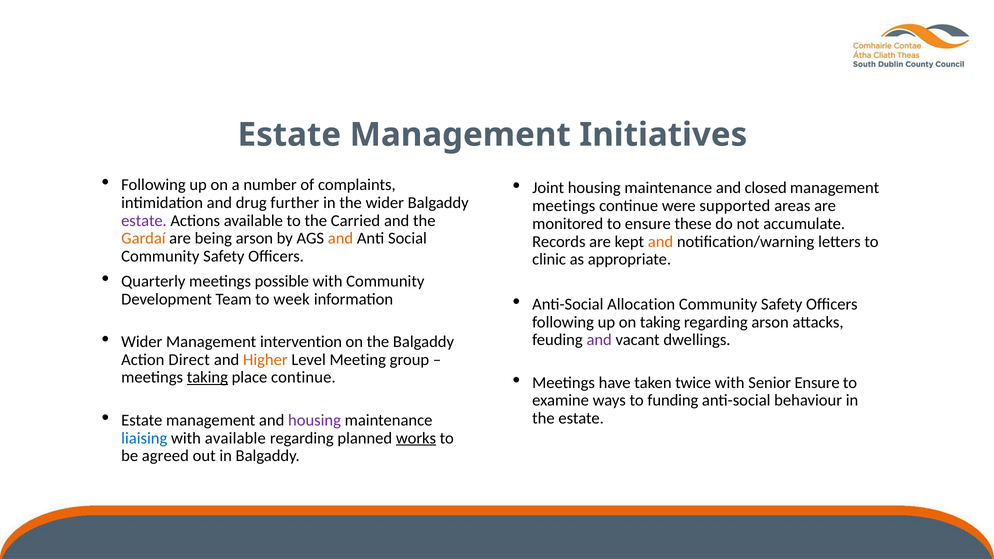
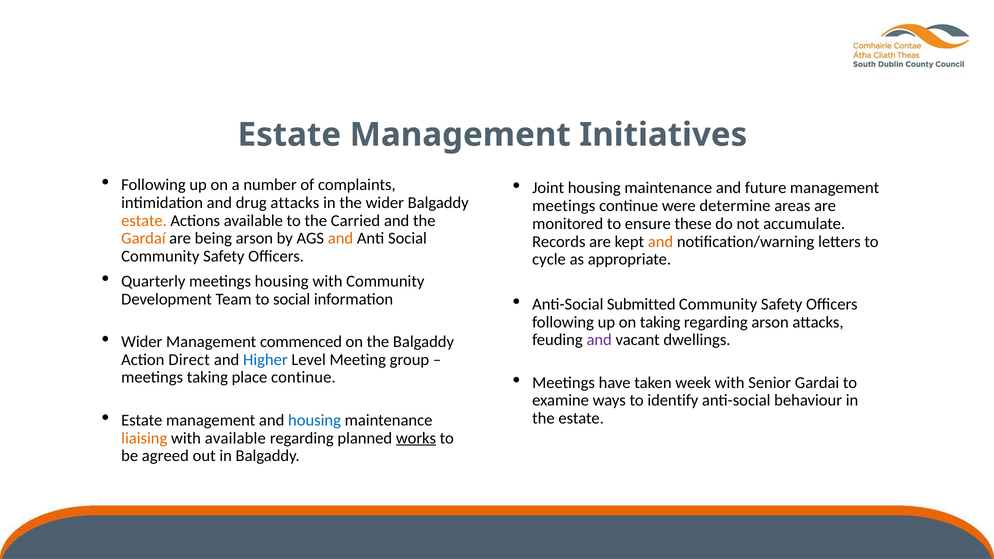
closed: closed -> future
drug further: further -> attacks
supported: supported -> determine
estate at (144, 221) colour: purple -> orange
clinic: clinic -> cycle
meetings possible: possible -> housing
to week: week -> social
Allocation: Allocation -> Submitted
intervention: intervention -> commenced
Higher colour: orange -> blue
taking at (207, 378) underline: present -> none
twice: twice -> week
Senior Ensure: Ensure -> Gardai
funding: funding -> identify
housing at (315, 420) colour: purple -> blue
liaising colour: blue -> orange
